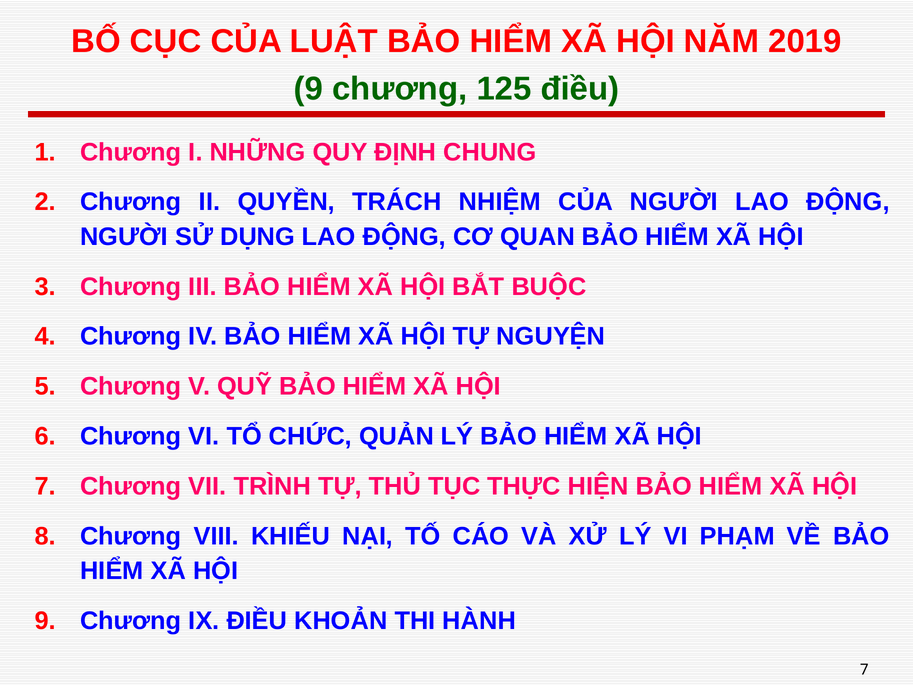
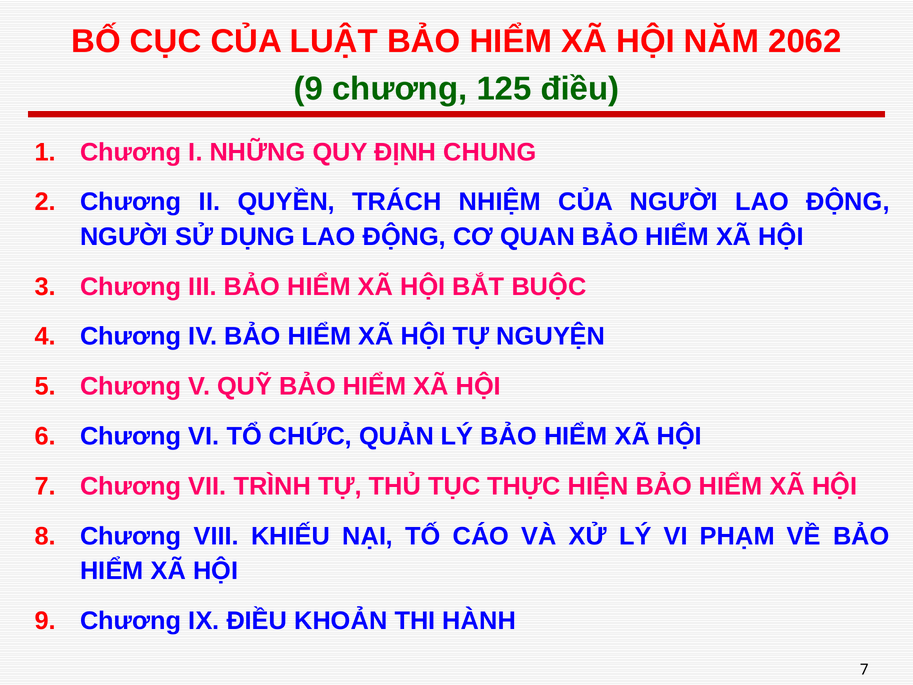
2019: 2019 -> 2062
